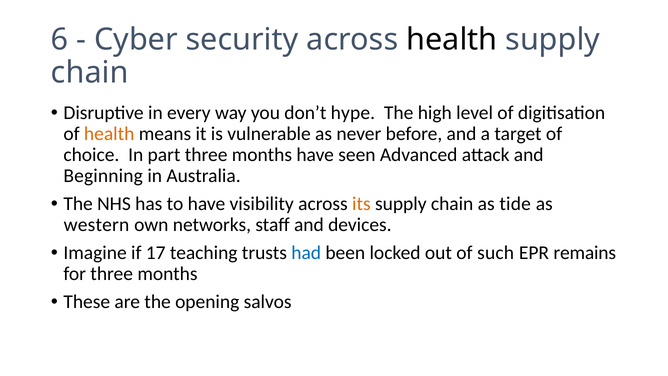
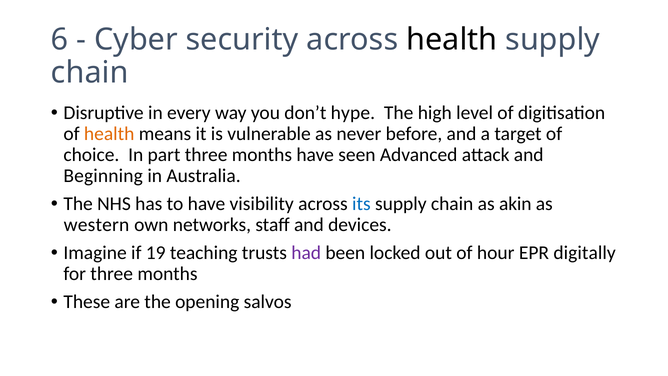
its colour: orange -> blue
tide: tide -> akin
17: 17 -> 19
had colour: blue -> purple
such: such -> hour
remains: remains -> digitally
